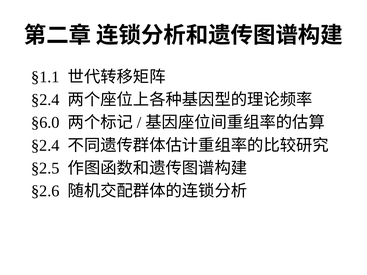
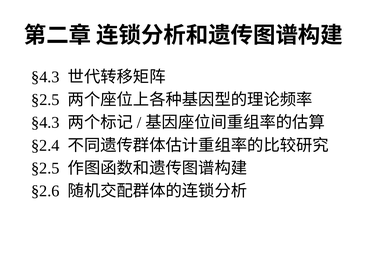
§1.1 at (45, 77): §1.1 -> §4.3
§2.4 at (45, 100): §2.4 -> §2.5
§6.0 at (45, 123): §6.0 -> §4.3
